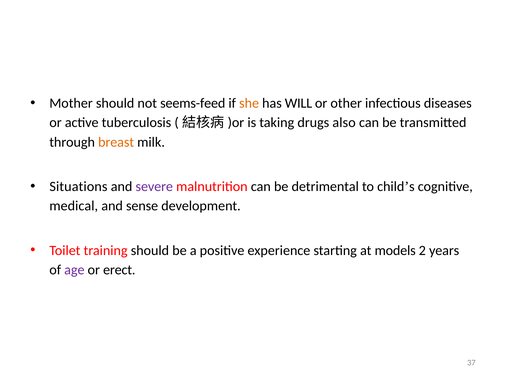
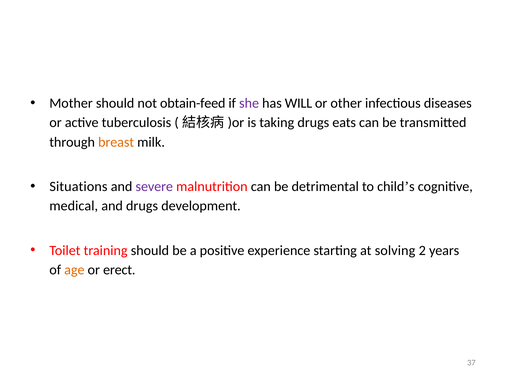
seems-feed: seems-feed -> obtain-feed
she colour: orange -> purple
also: also -> eats
and sense: sense -> drugs
models: models -> solving
age colour: purple -> orange
